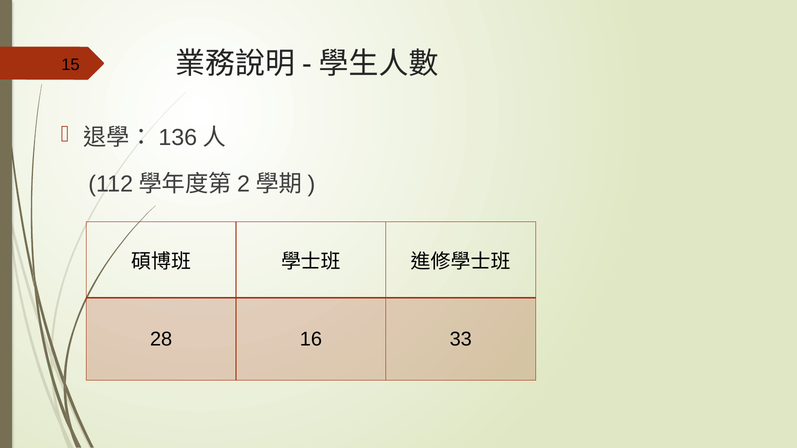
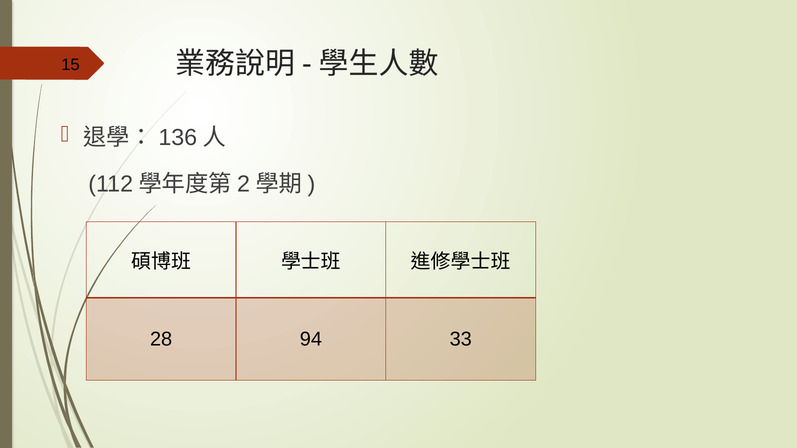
16: 16 -> 94
